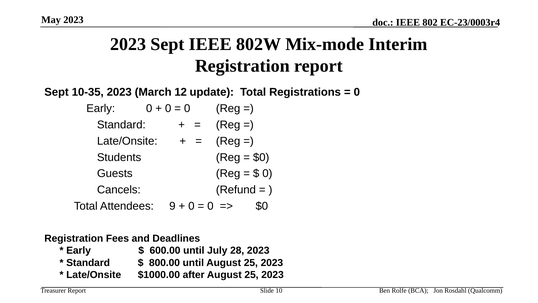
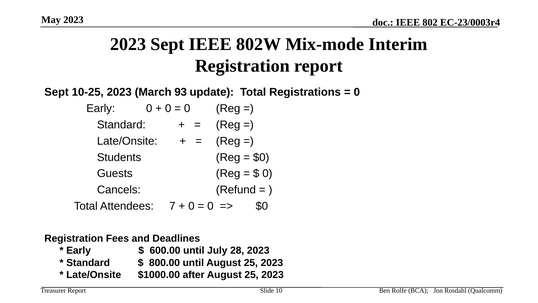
10-35: 10-35 -> 10-25
12: 12 -> 93
9: 9 -> 7
